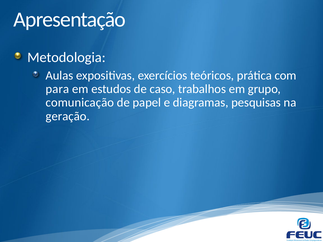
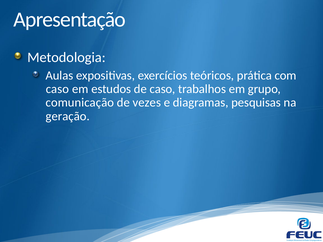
para at (57, 89): para -> caso
papel: papel -> vezes
